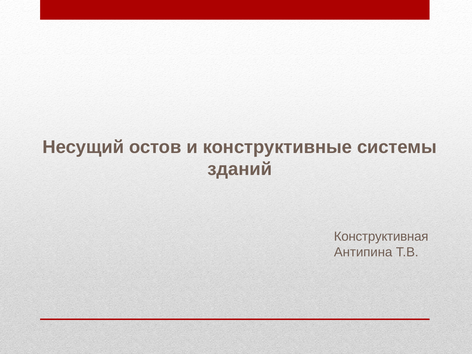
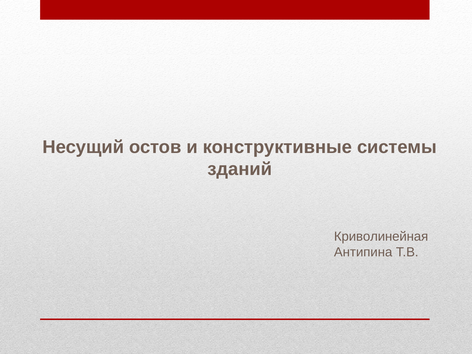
Конструктивная: Конструктивная -> Криволинейная
